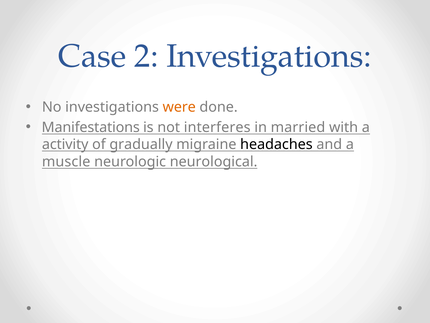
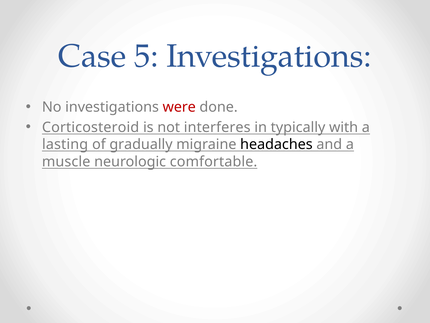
2: 2 -> 5
were colour: orange -> red
Manifestations: Manifestations -> Corticosteroid
married: married -> typically
activity: activity -> lasting
neurological: neurological -> comfortable
